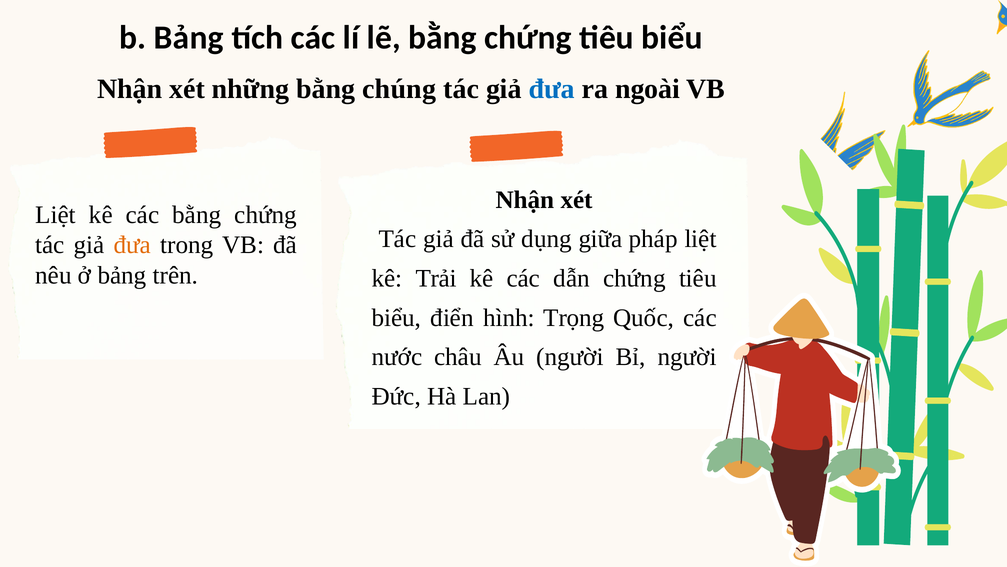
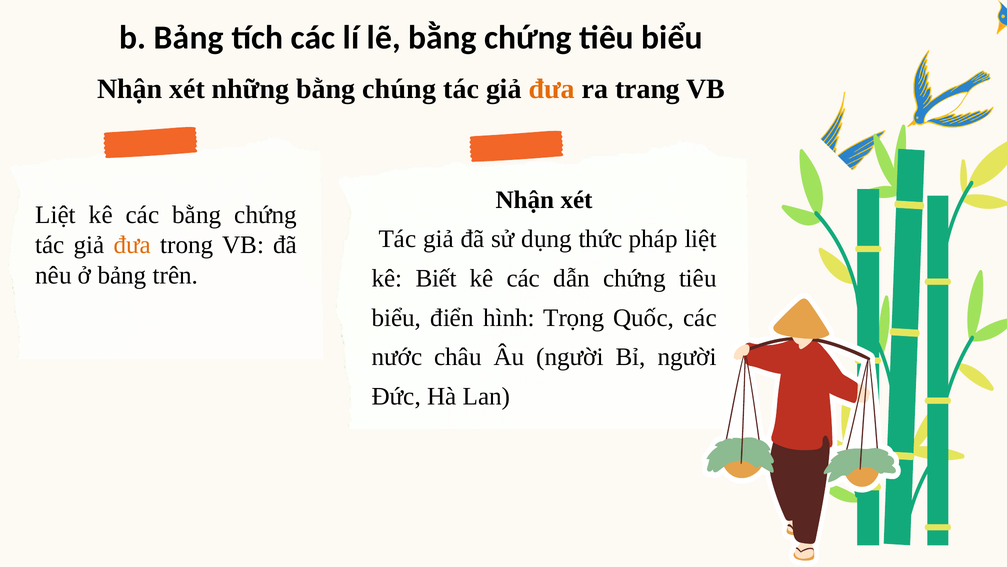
đưa at (552, 89) colour: blue -> orange
ngoài: ngoài -> trang
giữa: giữa -> thức
Trải: Trải -> Biết
